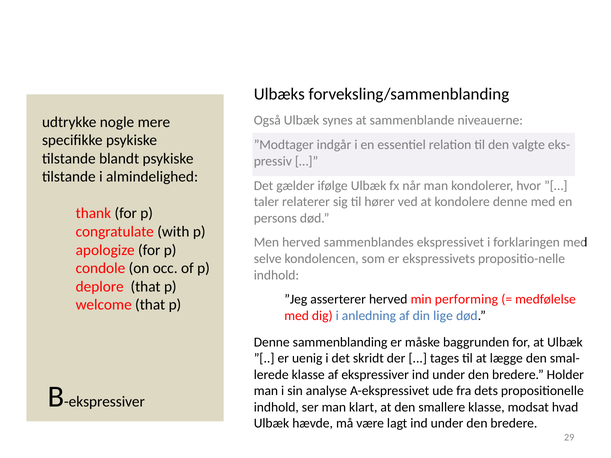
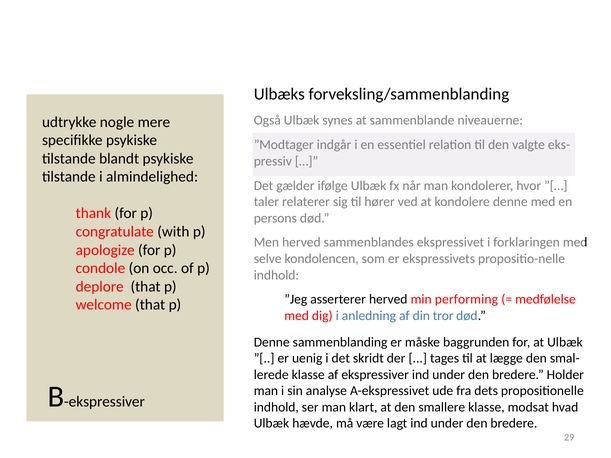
lige: lige -> tror
